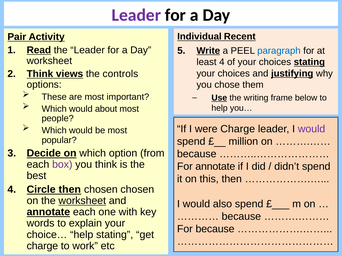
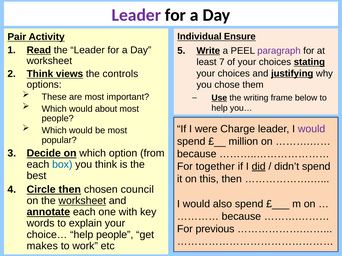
Recent: Recent -> Ensure
paragraph colour: blue -> purple
least 4: 4 -> 7
box colour: purple -> blue
For annotate: annotate -> together
did underline: none -> present
chosen chosen: chosen -> council
For because: because -> previous
help stating: stating -> people
charge at (42, 246): charge -> makes
